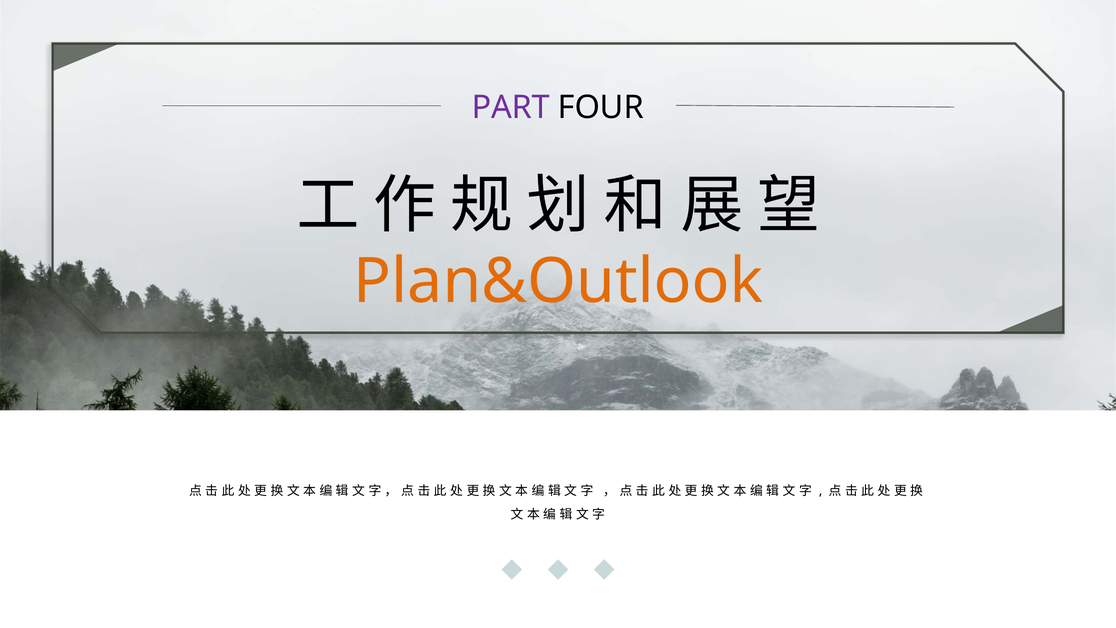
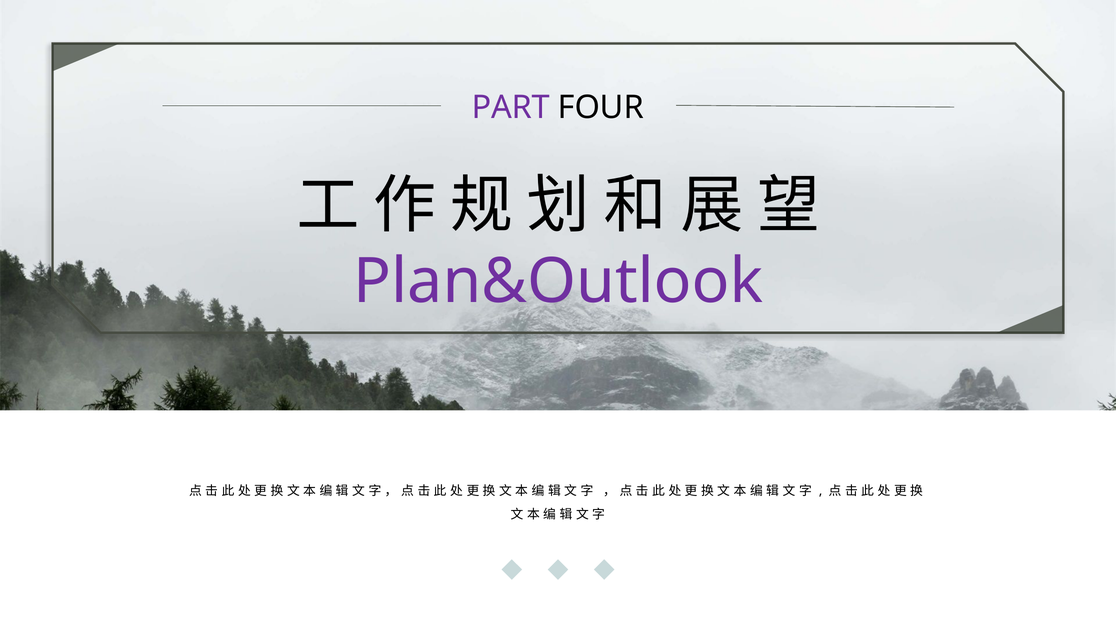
Plan&Outlook colour: orange -> purple
